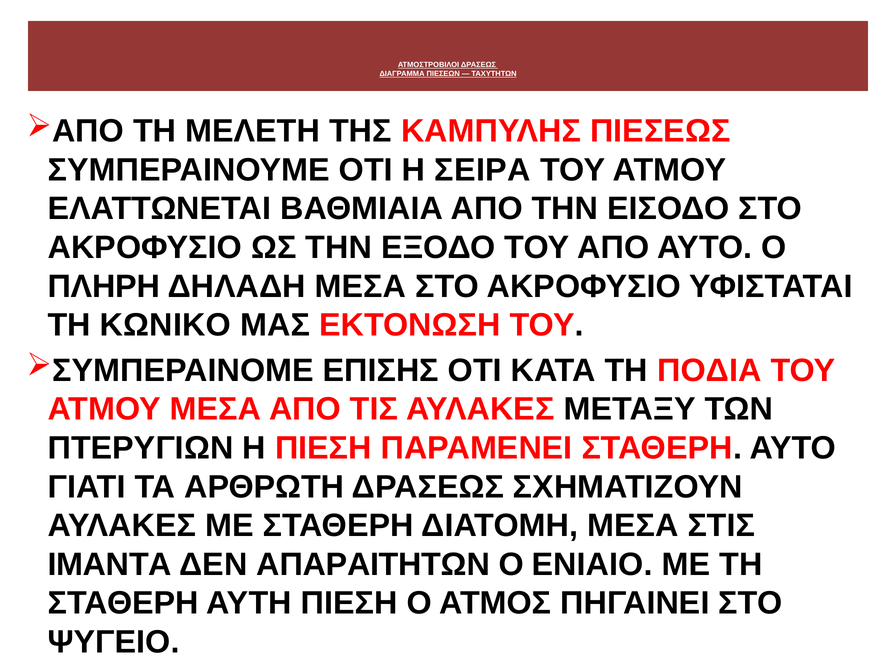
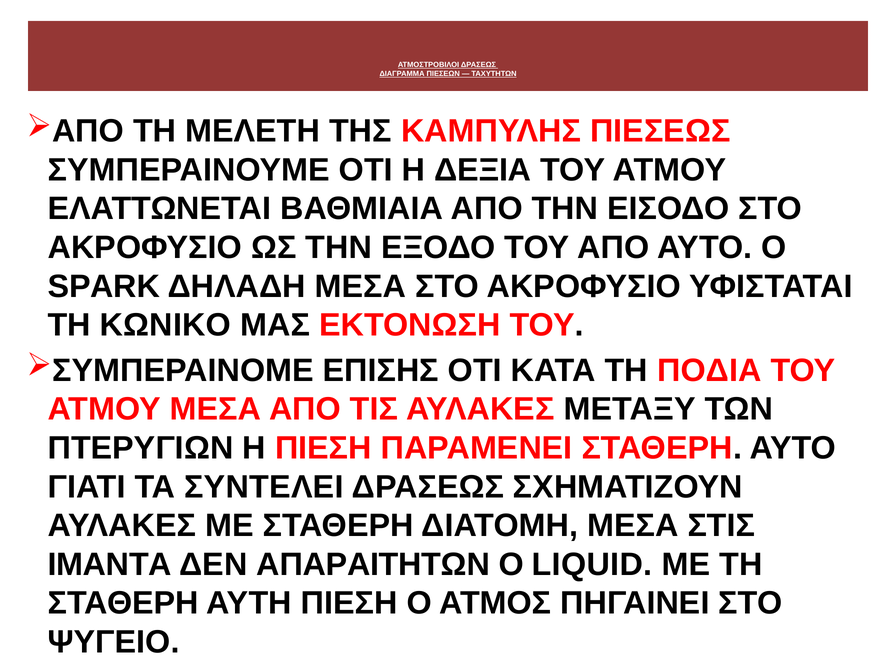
ΣΕΙΡΑ: ΣΕΙΡΑ -> ΔΕΞΙΑ
ΠΛΗΡΗ: ΠΛΗΡΗ -> SPARK
ΑΡΘΡΩΤΗ: ΑΡΘΡΩΤΗ -> ΣΥΝΤΕΛΕΙ
ΕΝΙΑΙΟ: ΕΝΙΑΙΟ -> LIQUID
